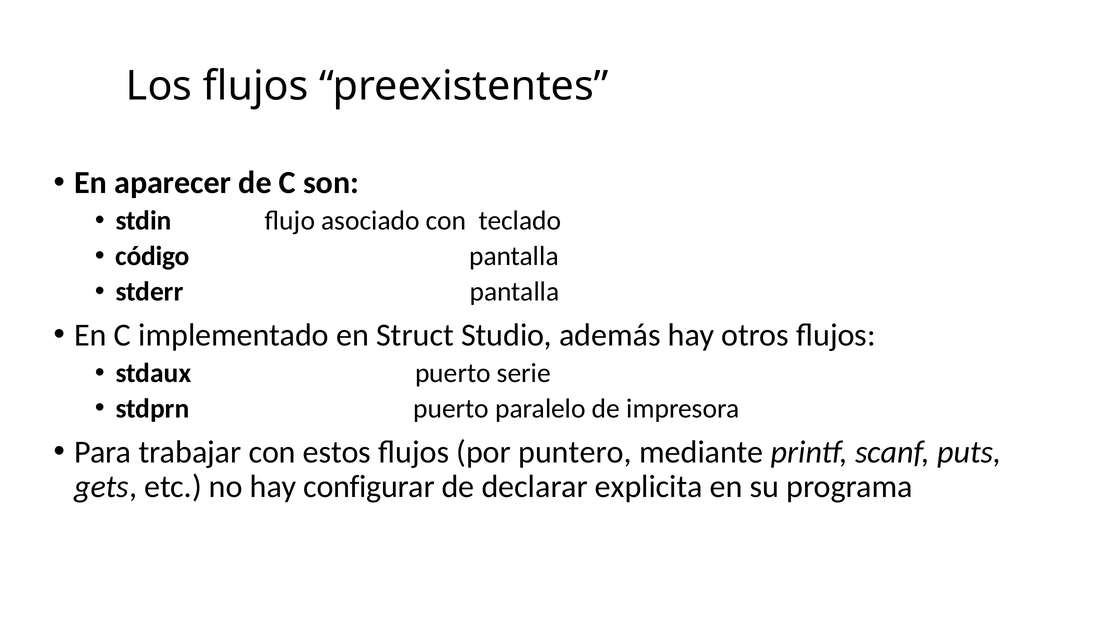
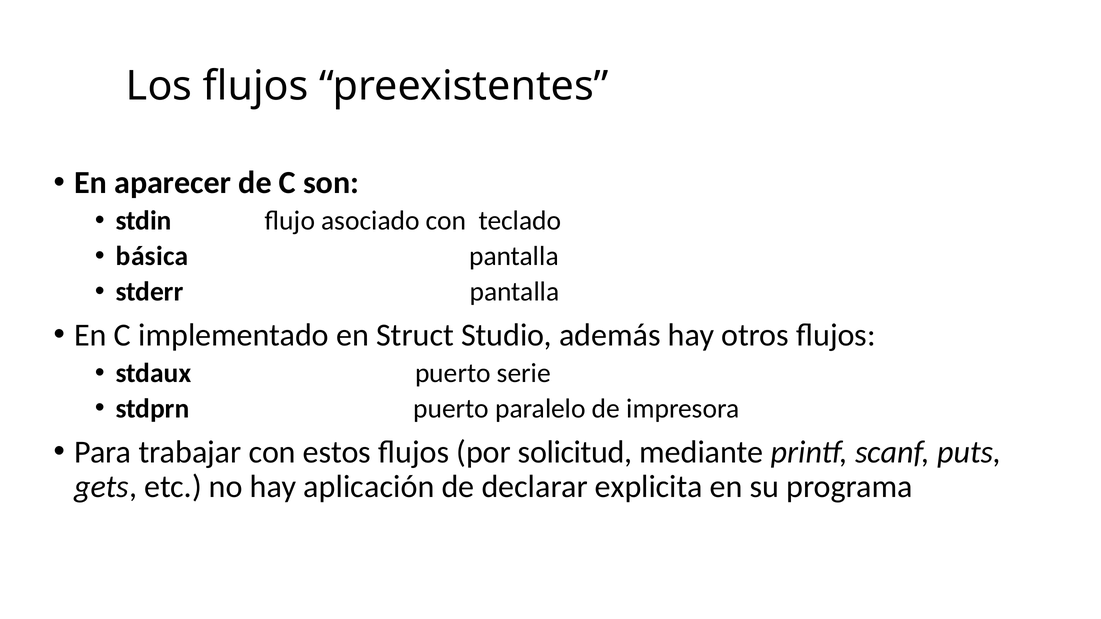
código: código -> básica
puntero: puntero -> solicitud
configurar: configurar -> aplicación
